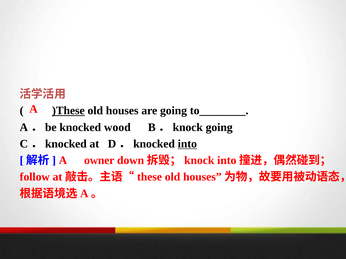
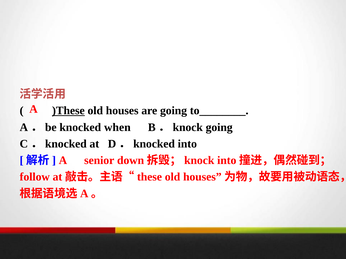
wood: wood -> when
into underline: present -> none
owner: owner -> senior
